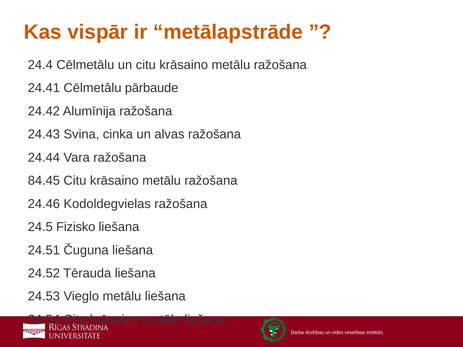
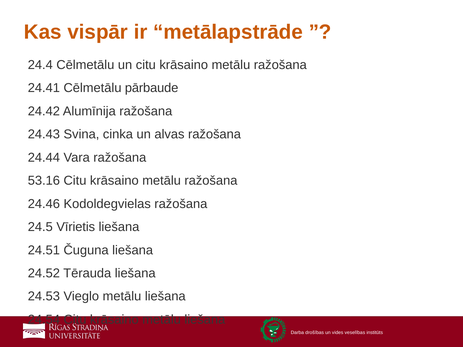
84.45: 84.45 -> 53.16
Fizisko: Fizisko -> Vīrietis
